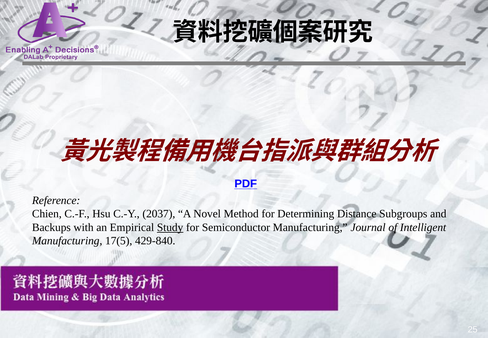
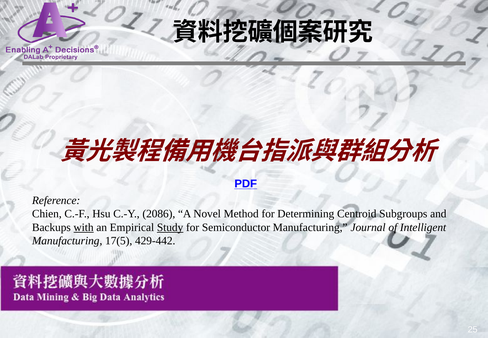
2037: 2037 -> 2086
Distance: Distance -> Centroid
with underline: none -> present
429-840: 429-840 -> 429-442
